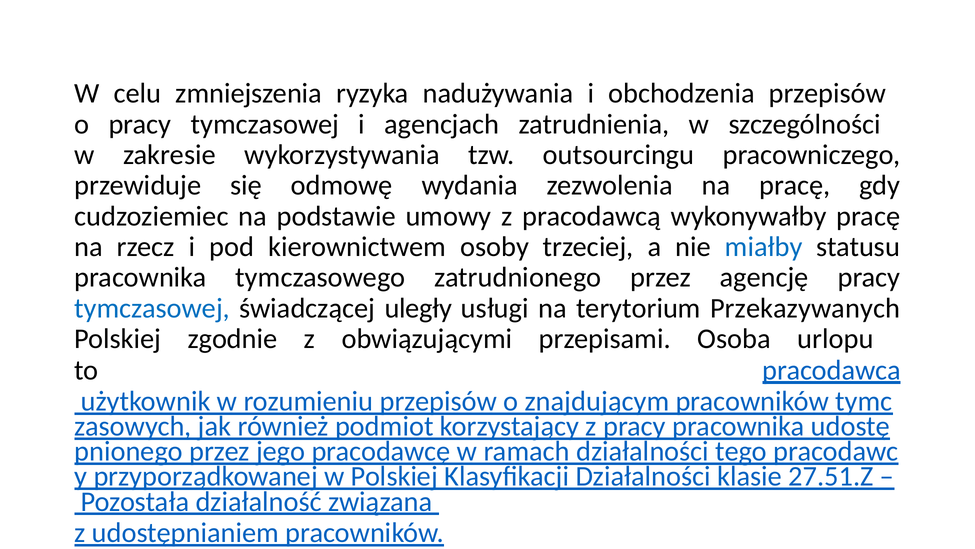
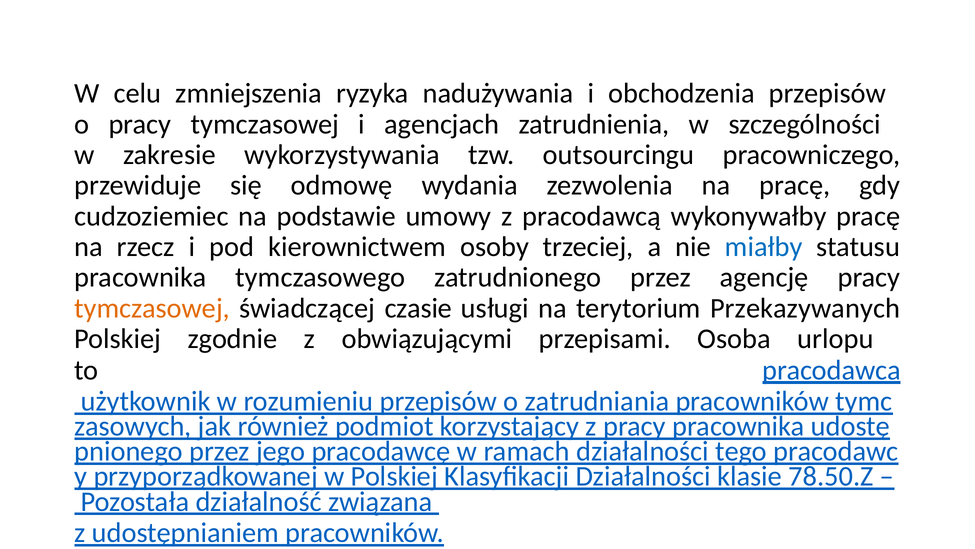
tymczasowej at (152, 308) colour: blue -> orange
uległy: uległy -> czasie
znajdującym: znajdującym -> zatrudniania
27.51.Z: 27.51.Z -> 78.50.Z
